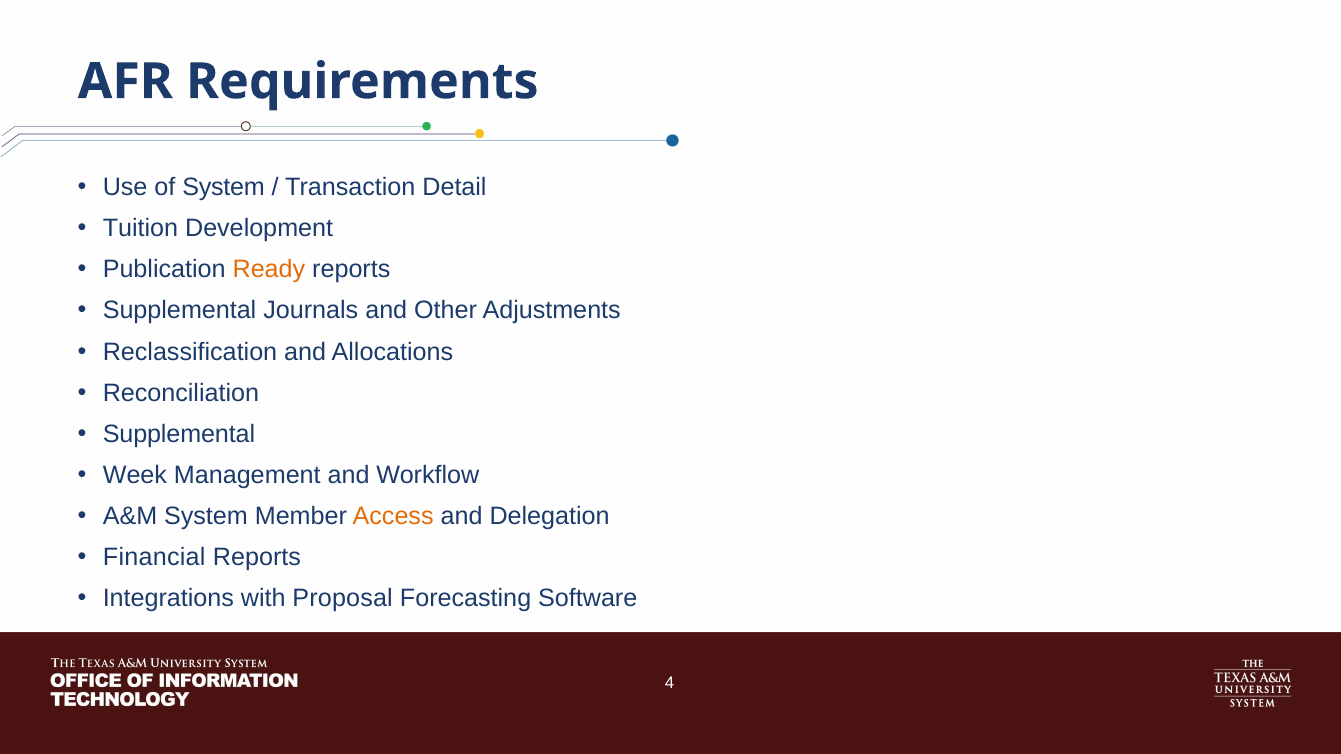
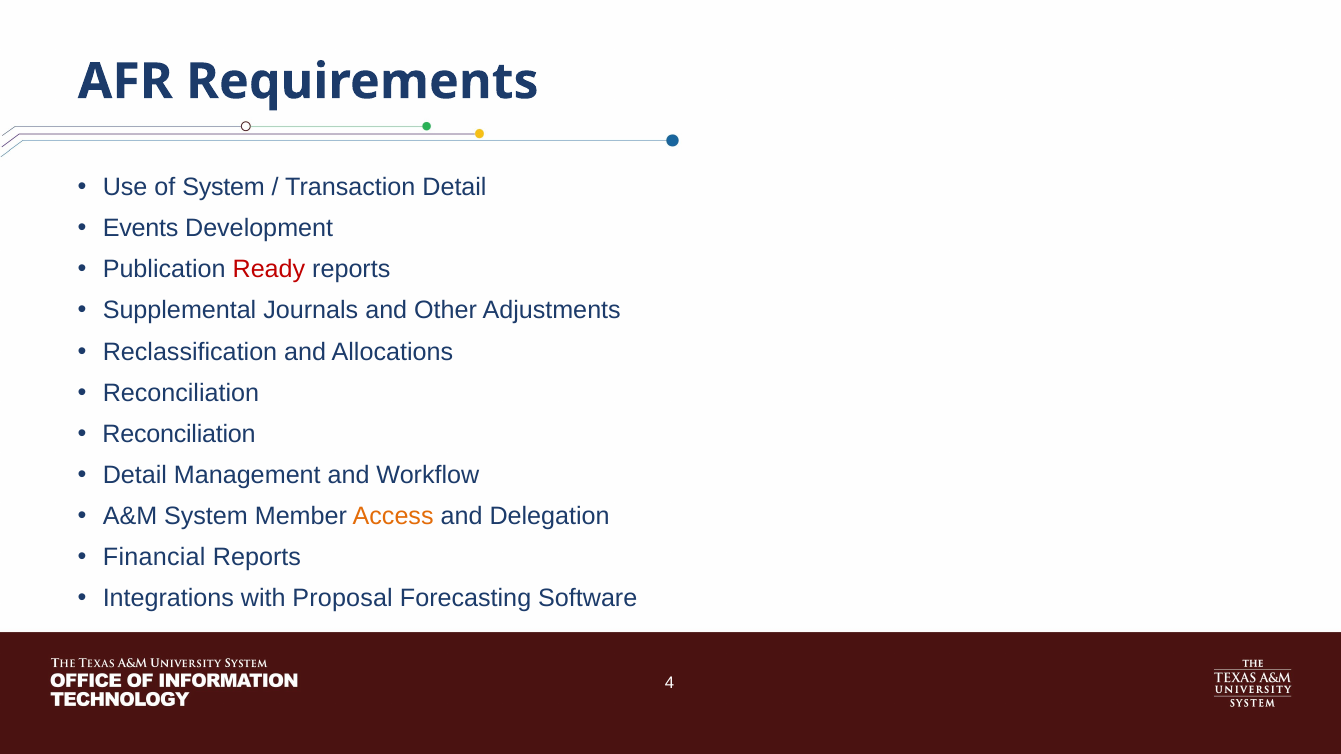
Tuition: Tuition -> Events
Ready colour: orange -> red
Supplemental at (179, 434): Supplemental -> Reconciliation
Week at (135, 475): Week -> Detail
